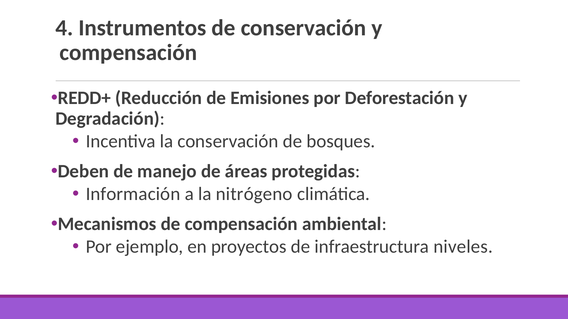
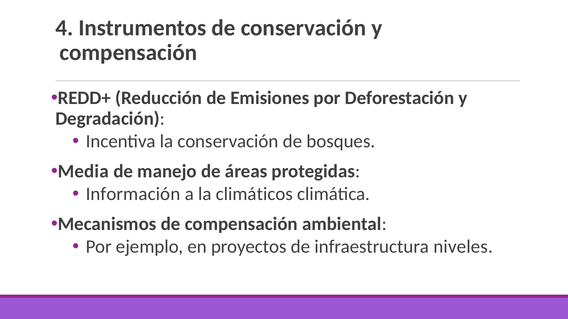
Deben: Deben -> Media
nitrógeno: nitrógeno -> climáticos
